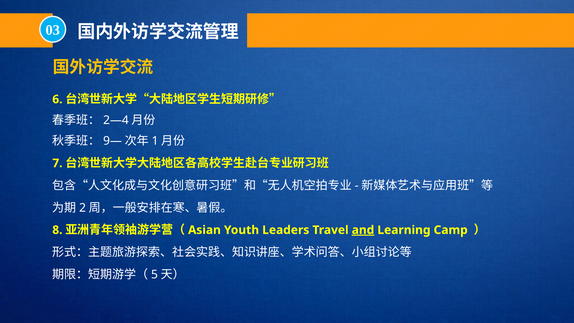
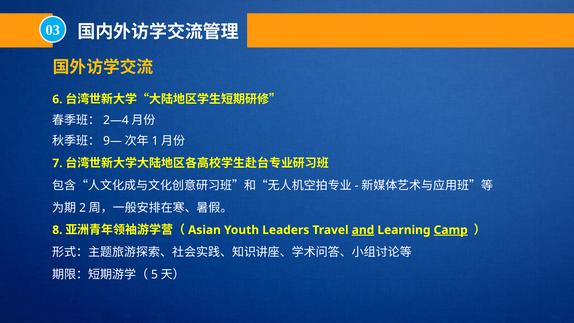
Camp underline: none -> present
